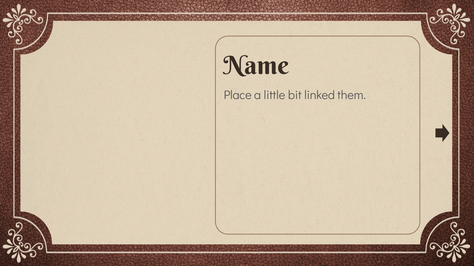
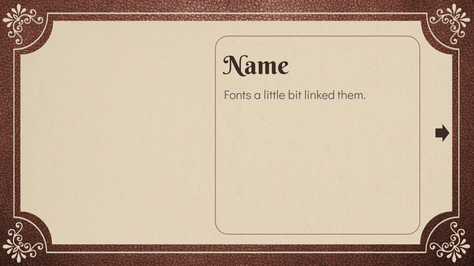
Place: Place -> Fonts
